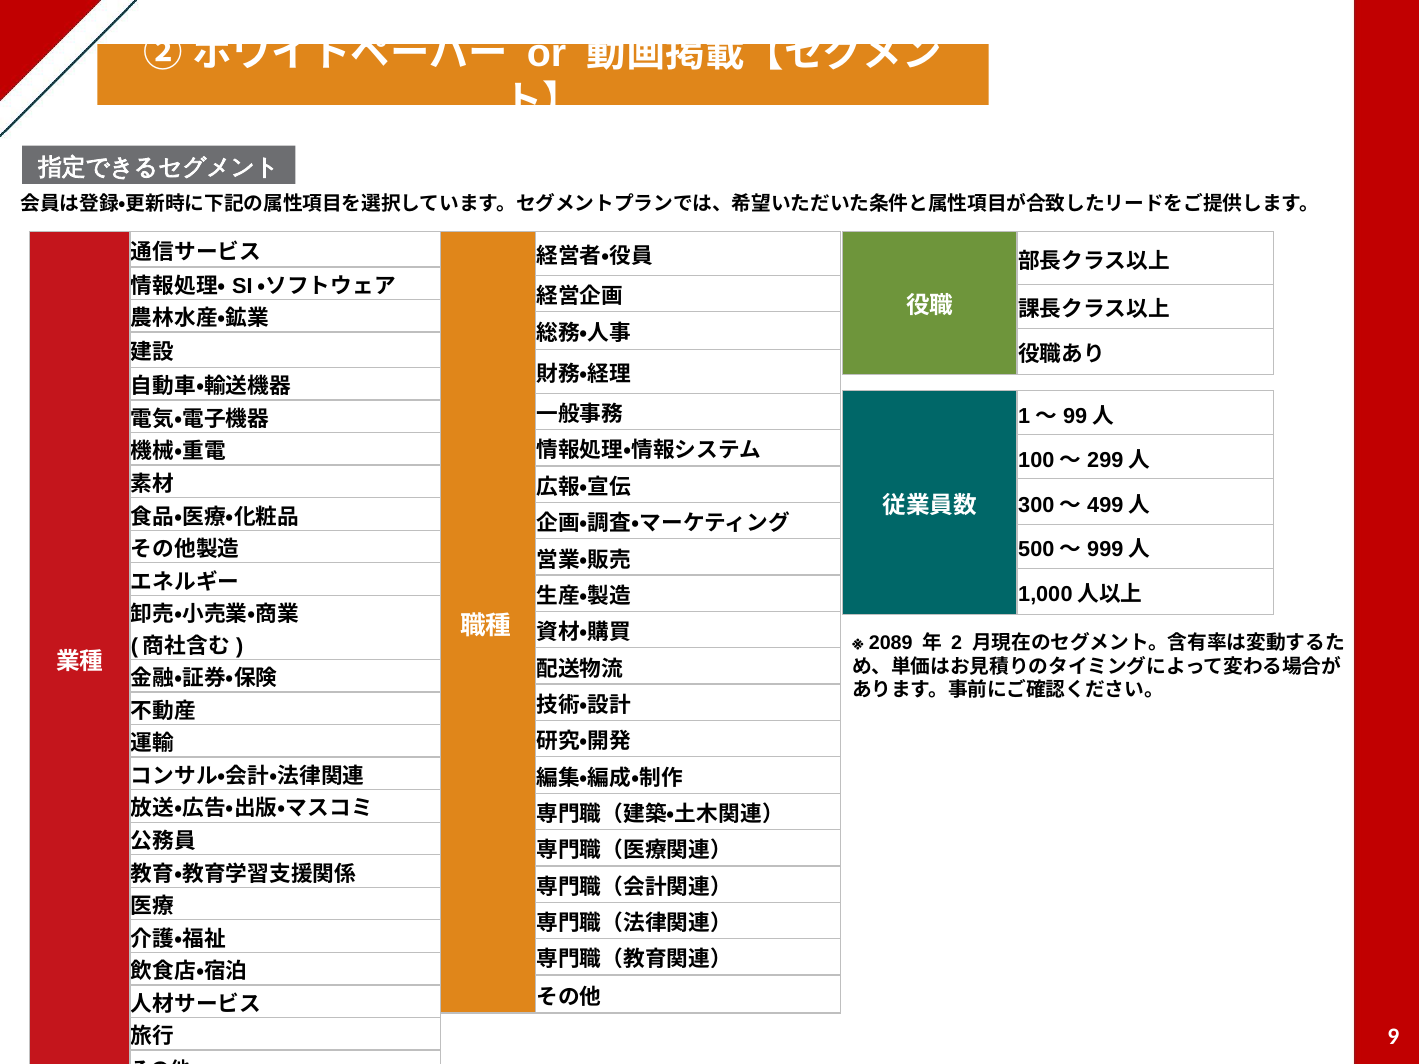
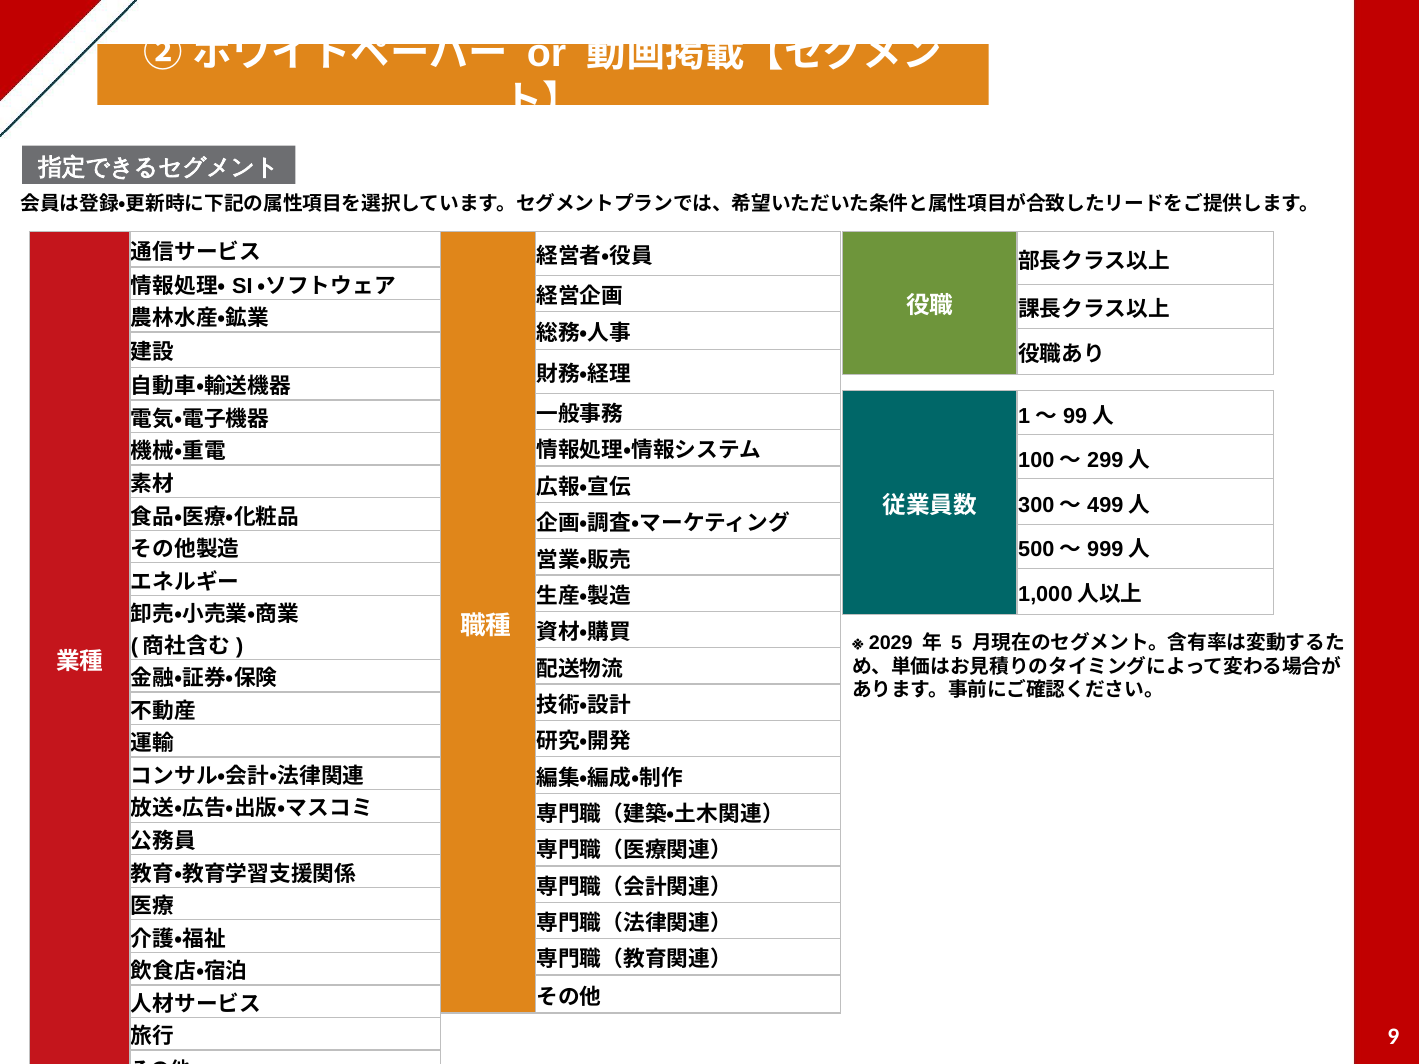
2089: 2089 -> 2029
2: 2 -> 5
